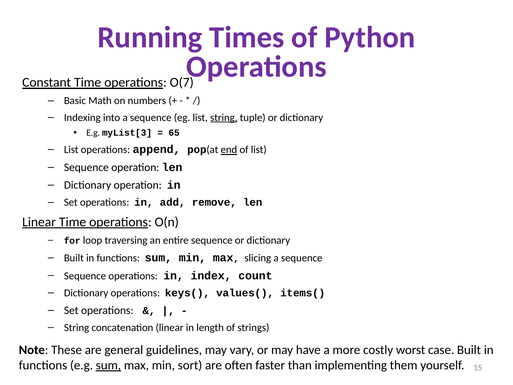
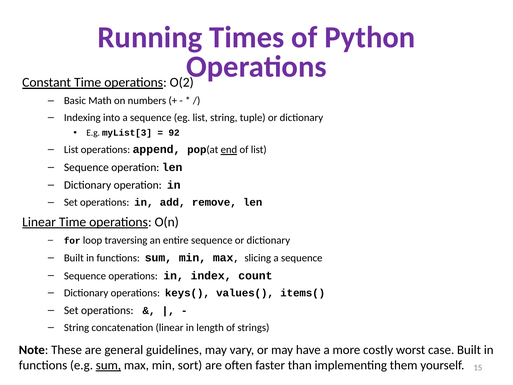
O(7: O(7 -> O(2
string at (224, 117) underline: present -> none
65: 65 -> 92
